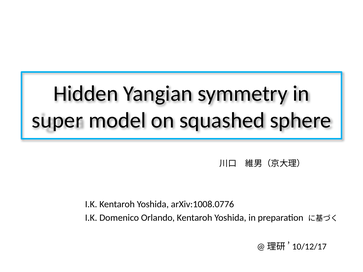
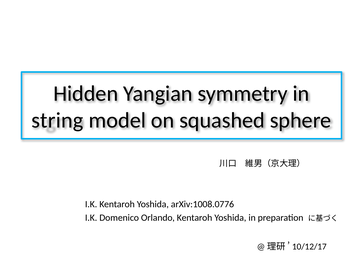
super: super -> string
